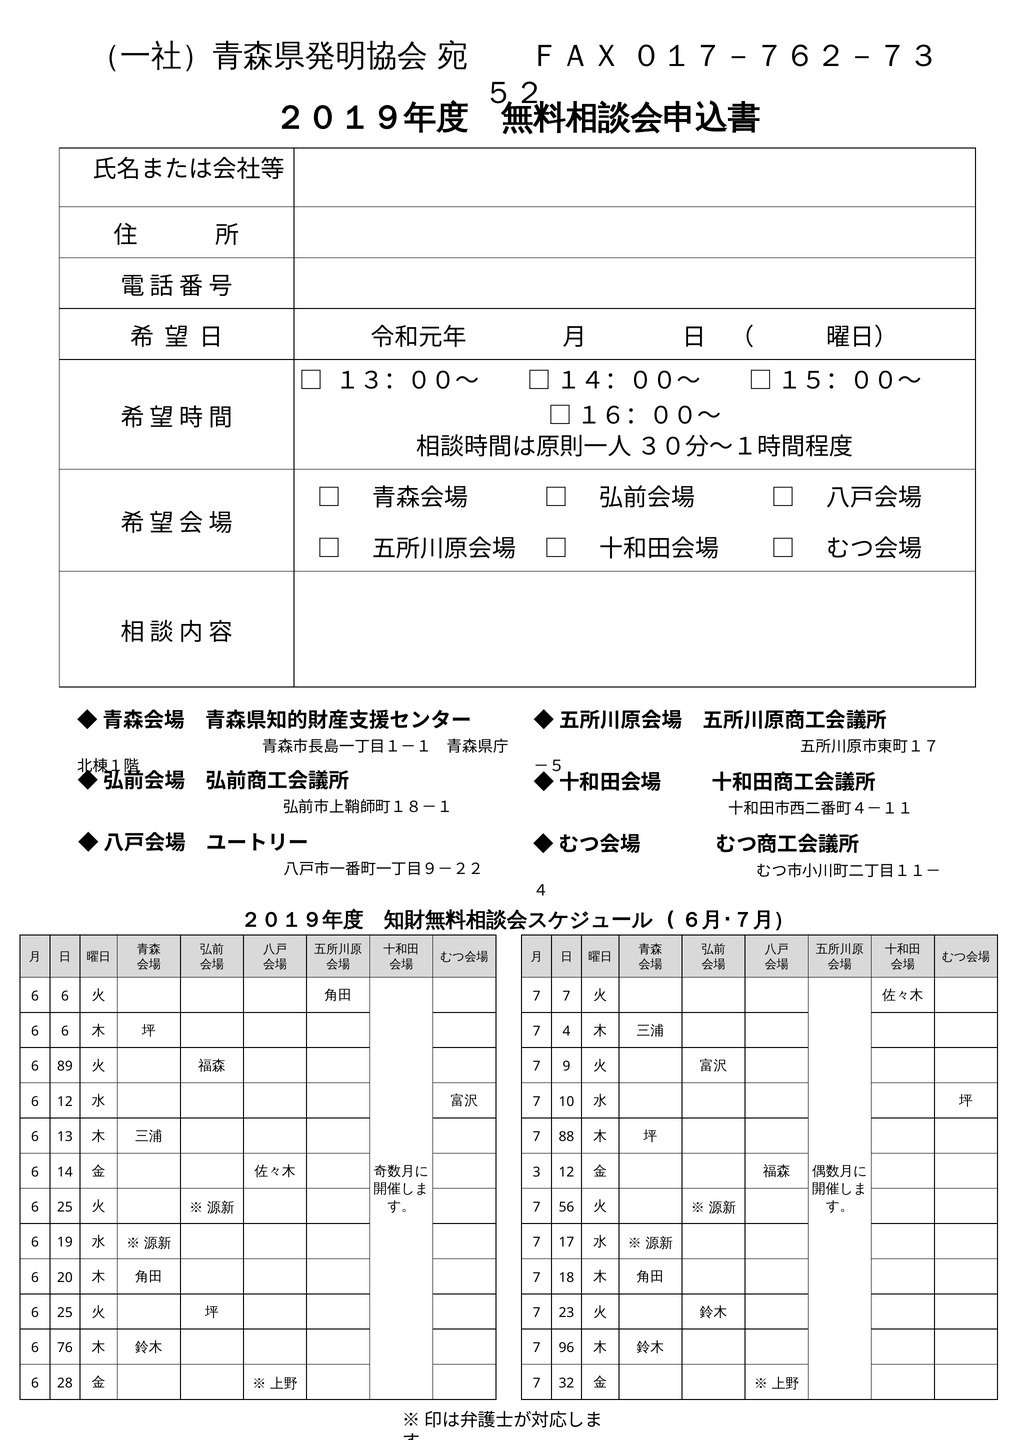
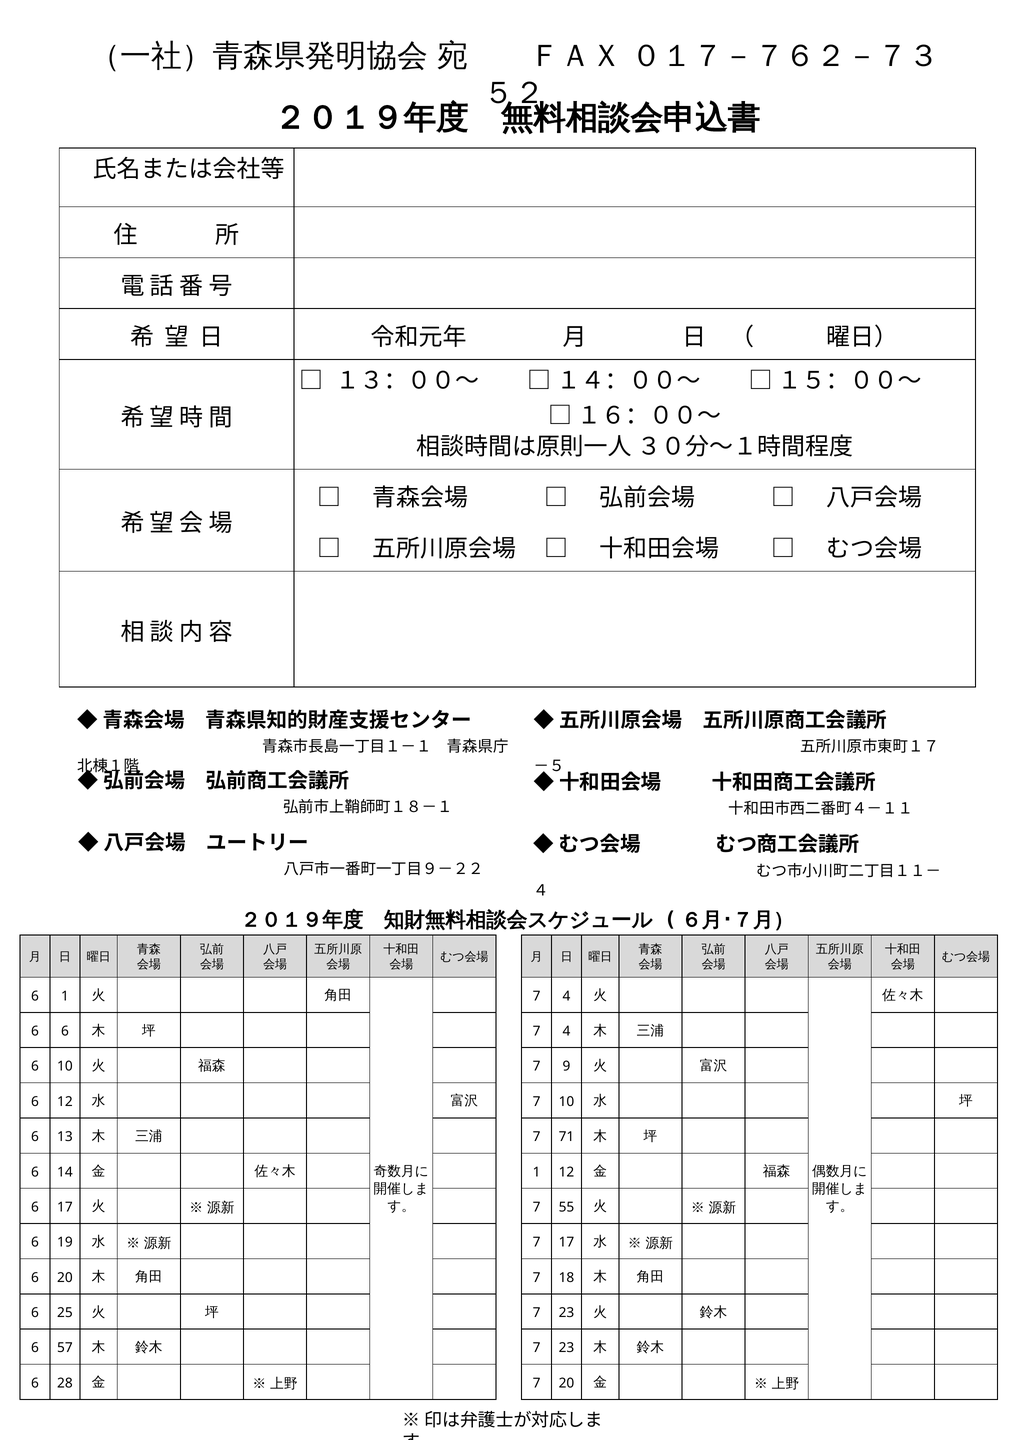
6 at (65, 996): 6 -> 1
7 at (567, 996): 7 -> 4
6 89: 89 -> 10
88: 88 -> 71
3 at (537, 1172): 3 -> 1
25 at (65, 1207): 25 -> 17
56: 56 -> 55
76: 76 -> 57
96 at (566, 1348): 96 -> 23
7 32: 32 -> 20
